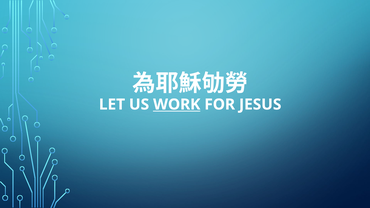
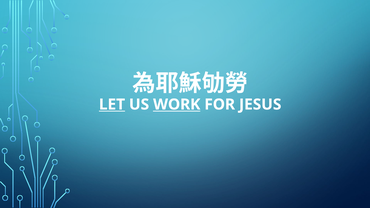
LET underline: none -> present
